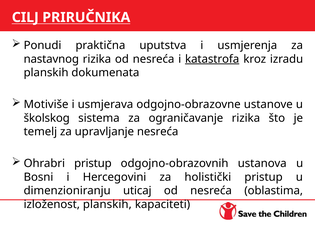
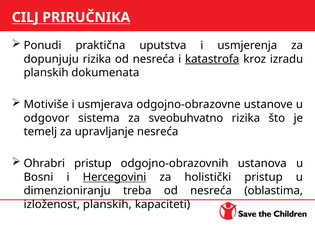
nastavnog: nastavnog -> dopunjuju
školskog: školskog -> odgovor
ograničavanje: ograničavanje -> sveobuhvatno
Hercegovini underline: none -> present
uticaj: uticaj -> treba
